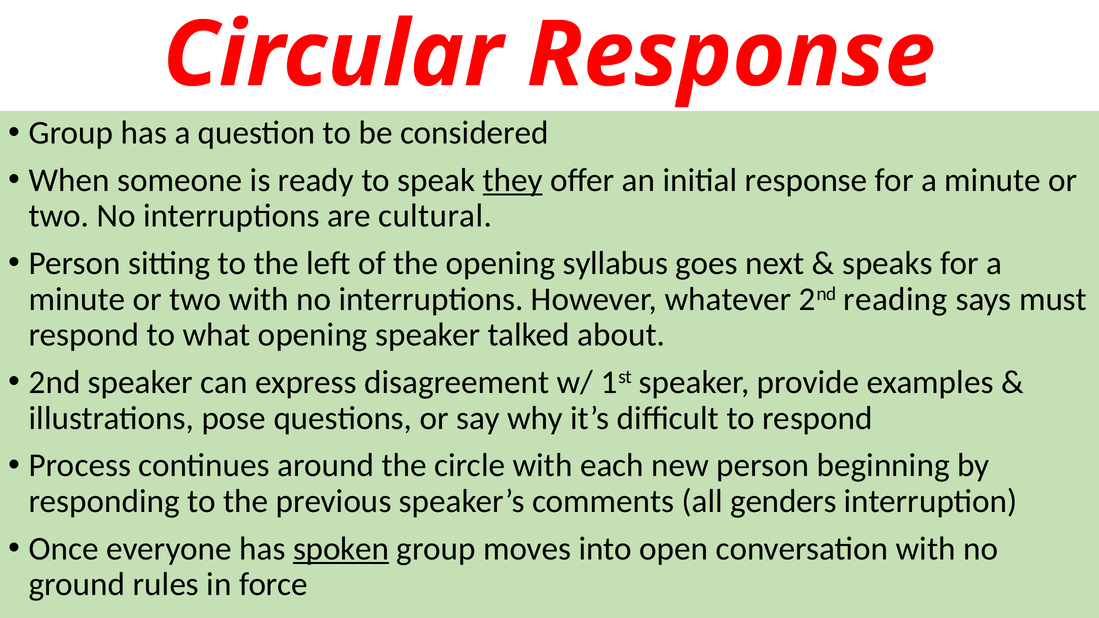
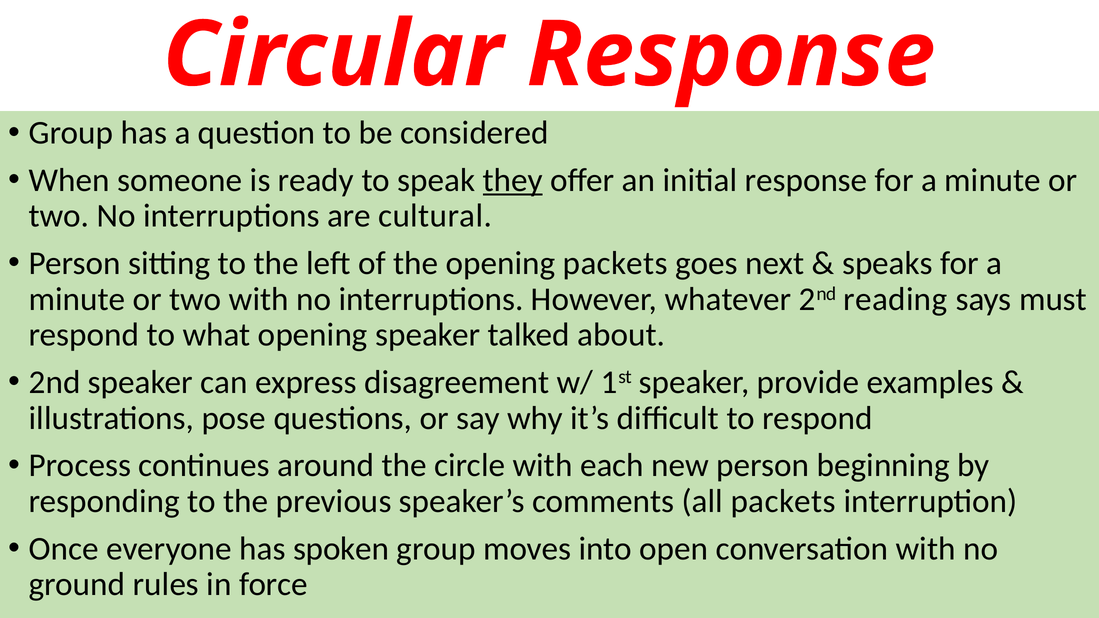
opening syllabus: syllabus -> packets
all genders: genders -> packets
spoken underline: present -> none
